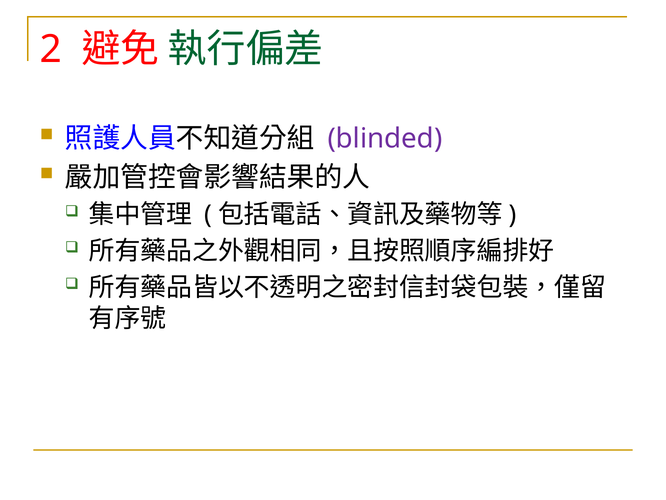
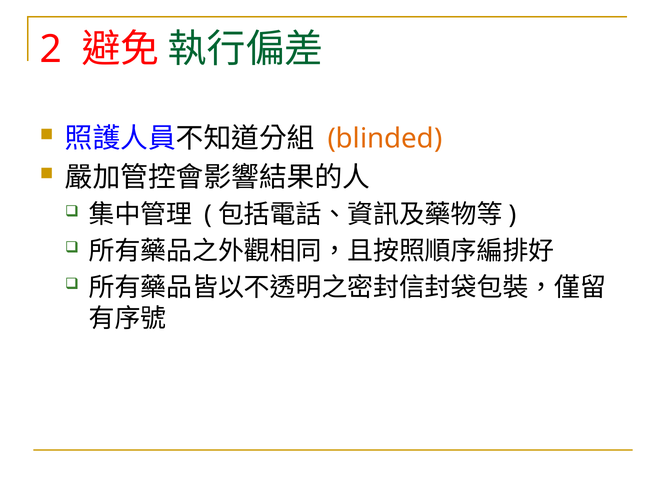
blinded colour: purple -> orange
